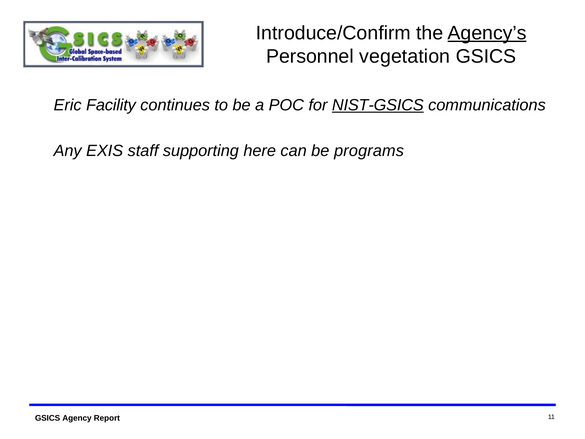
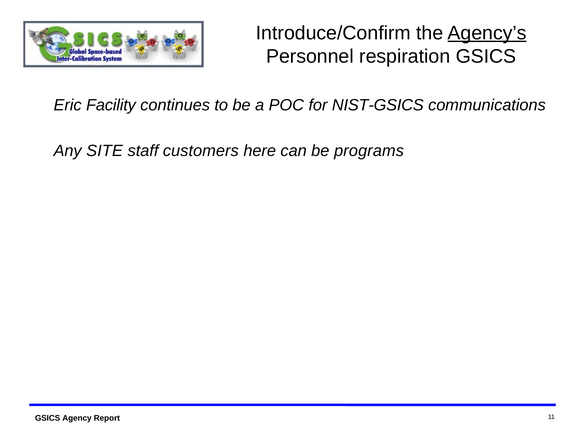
vegetation: vegetation -> respiration
NIST-GSICS underline: present -> none
EXIS: EXIS -> SITE
supporting: supporting -> customers
